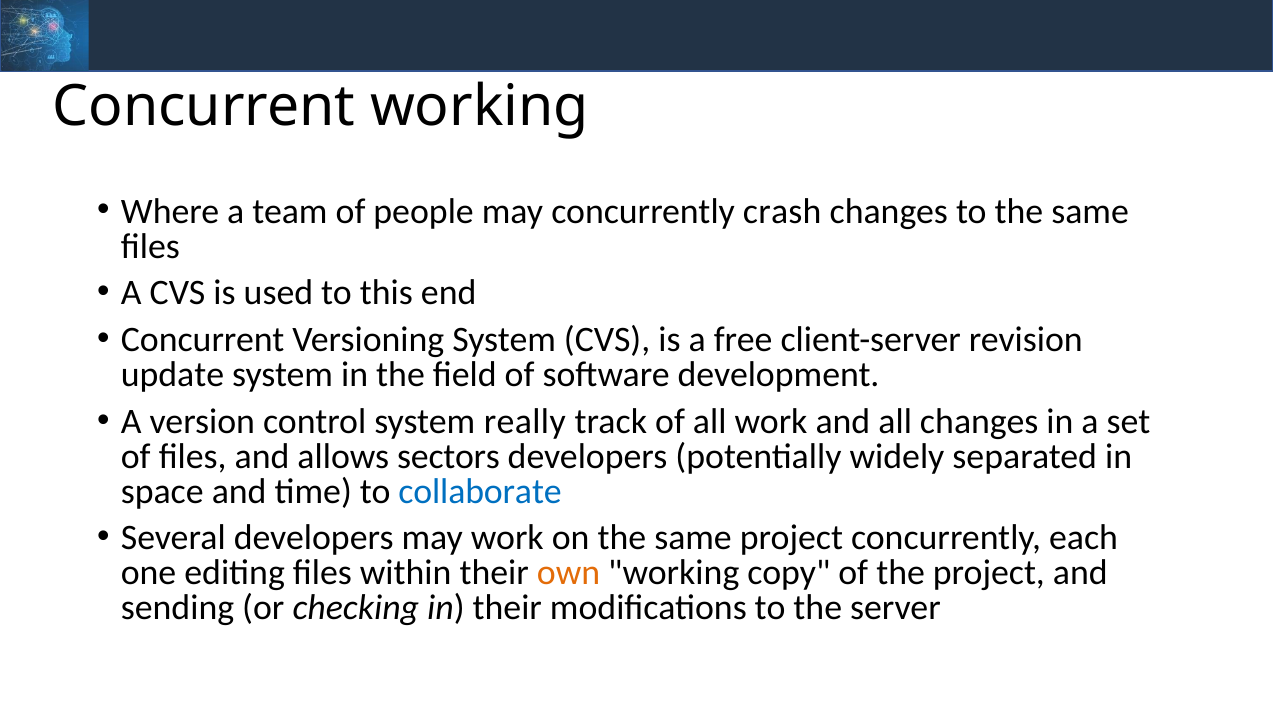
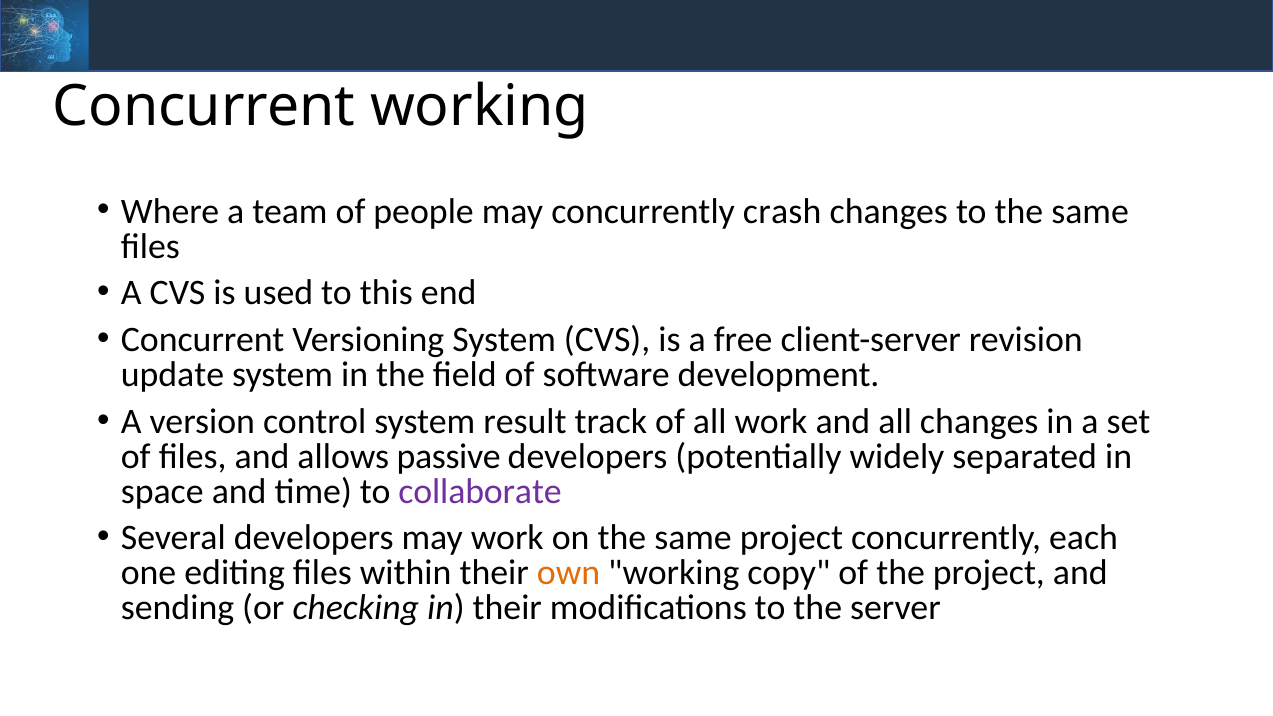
really: really -> result
sectors: sectors -> passive
collaborate colour: blue -> purple
